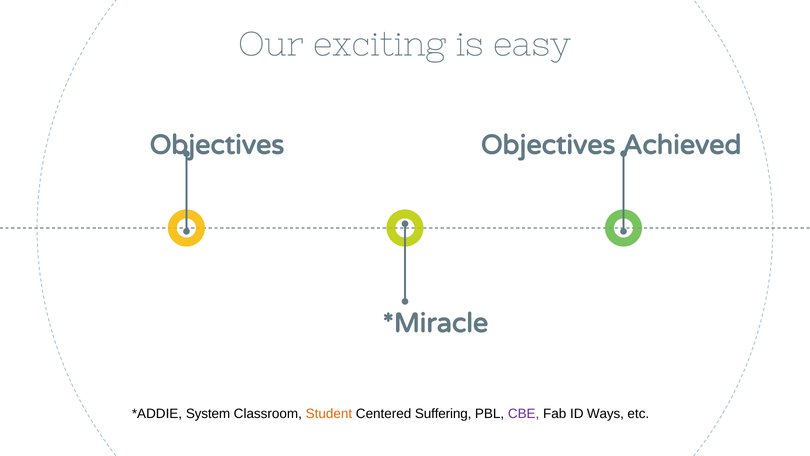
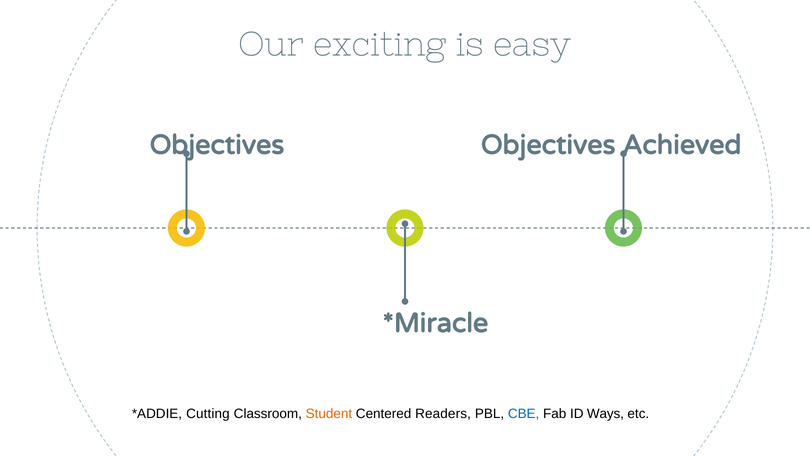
System: System -> Cutting
Suffering: Suffering -> Readers
CBE colour: purple -> blue
